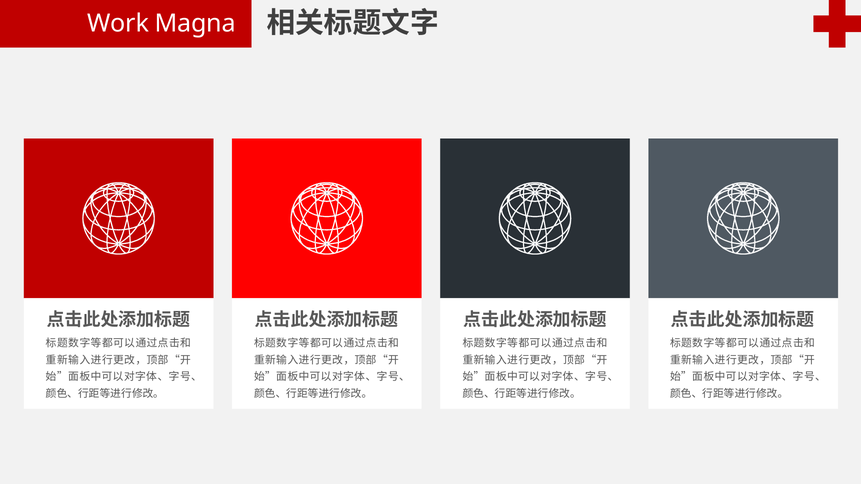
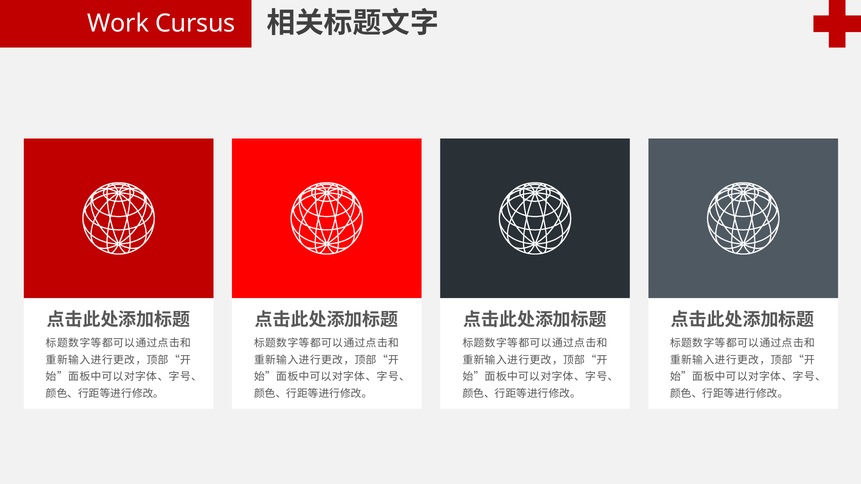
Magna: Magna -> Cursus
